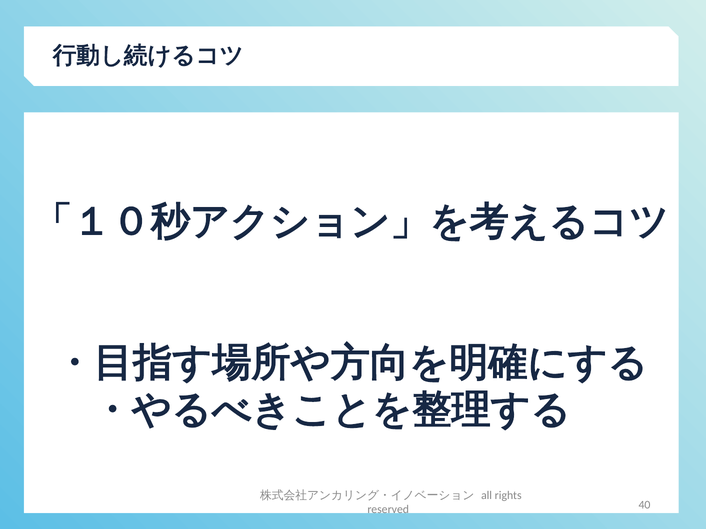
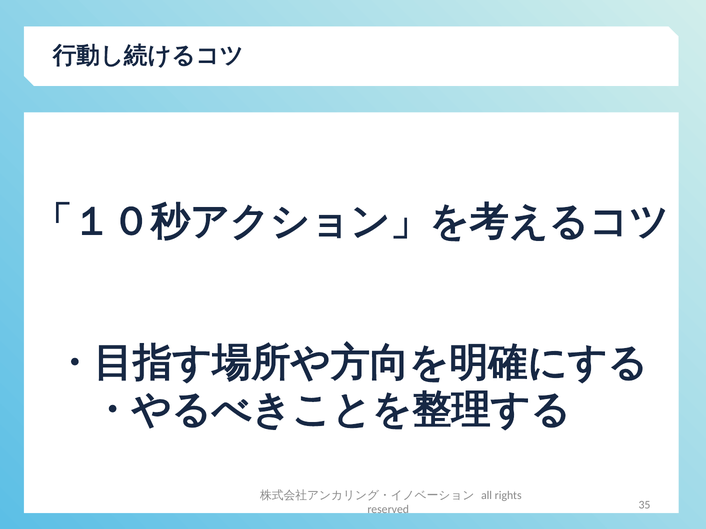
40: 40 -> 35
